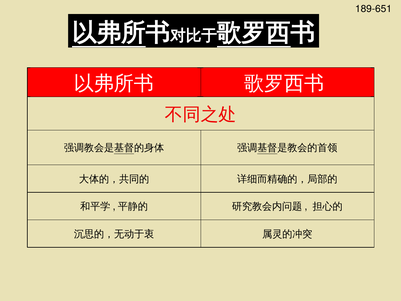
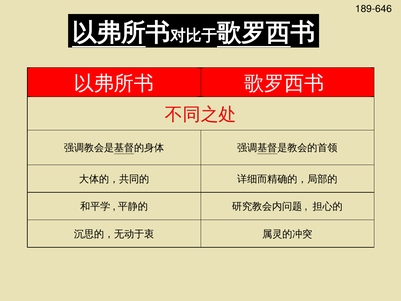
189-651: 189-651 -> 189-646
